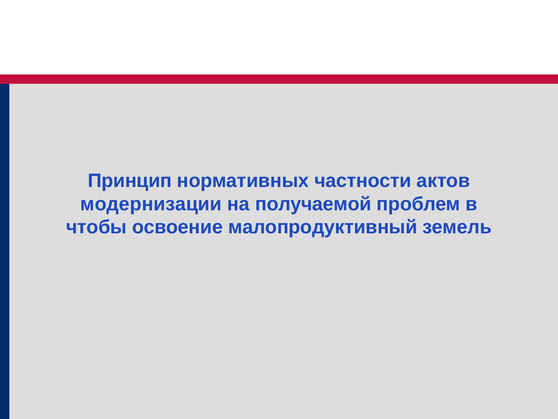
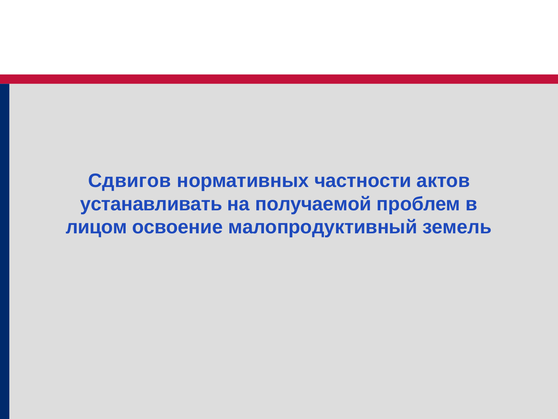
Принцип: Принцип -> Сдвигов
модернизации: модернизации -> устанавливать
чтобы: чтобы -> лицом
